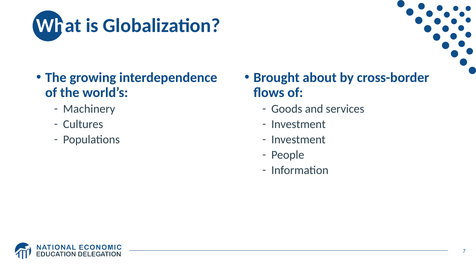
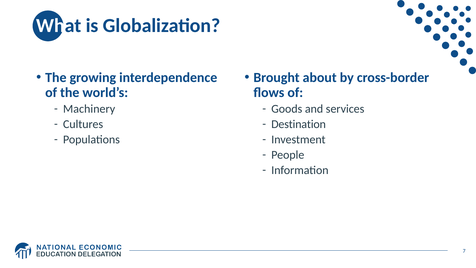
Investment at (299, 124): Investment -> Destination
